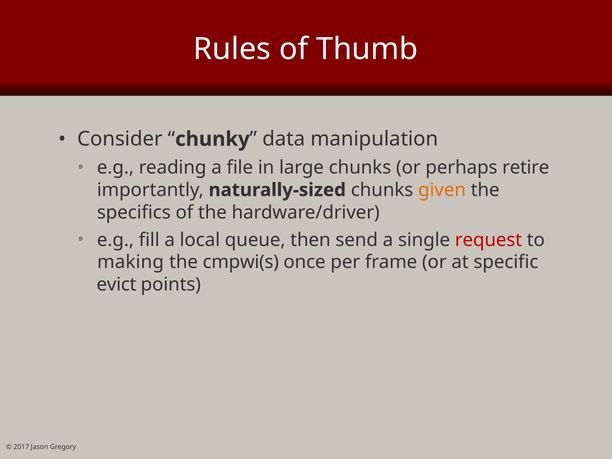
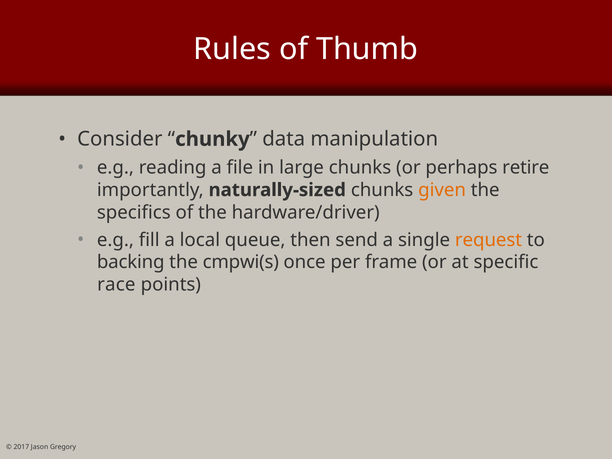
request colour: red -> orange
making: making -> backing
evict: evict -> race
